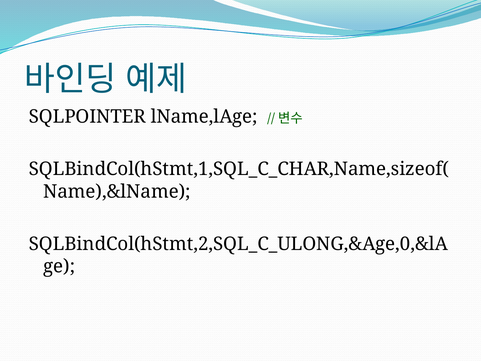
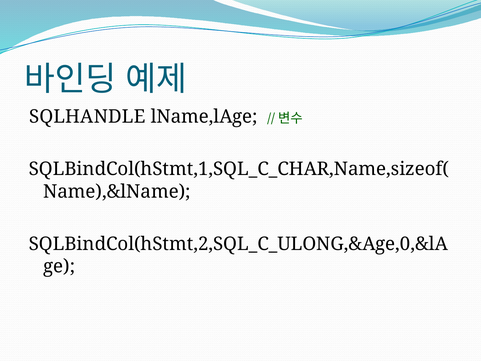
SQLPOINTER: SQLPOINTER -> SQLHANDLE
